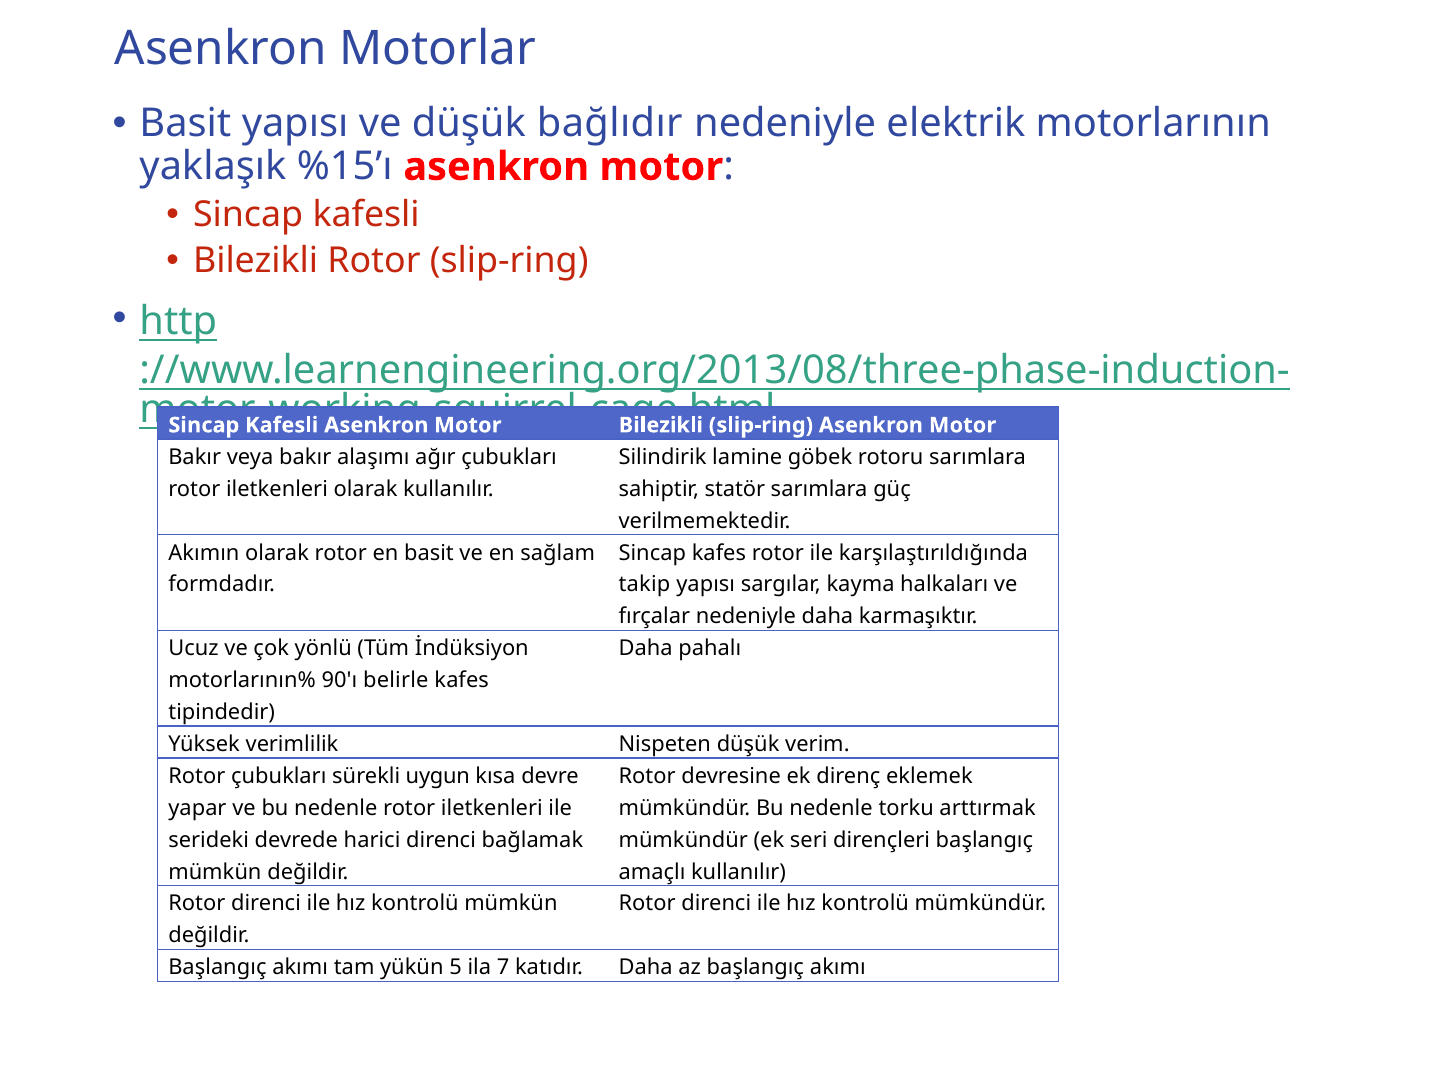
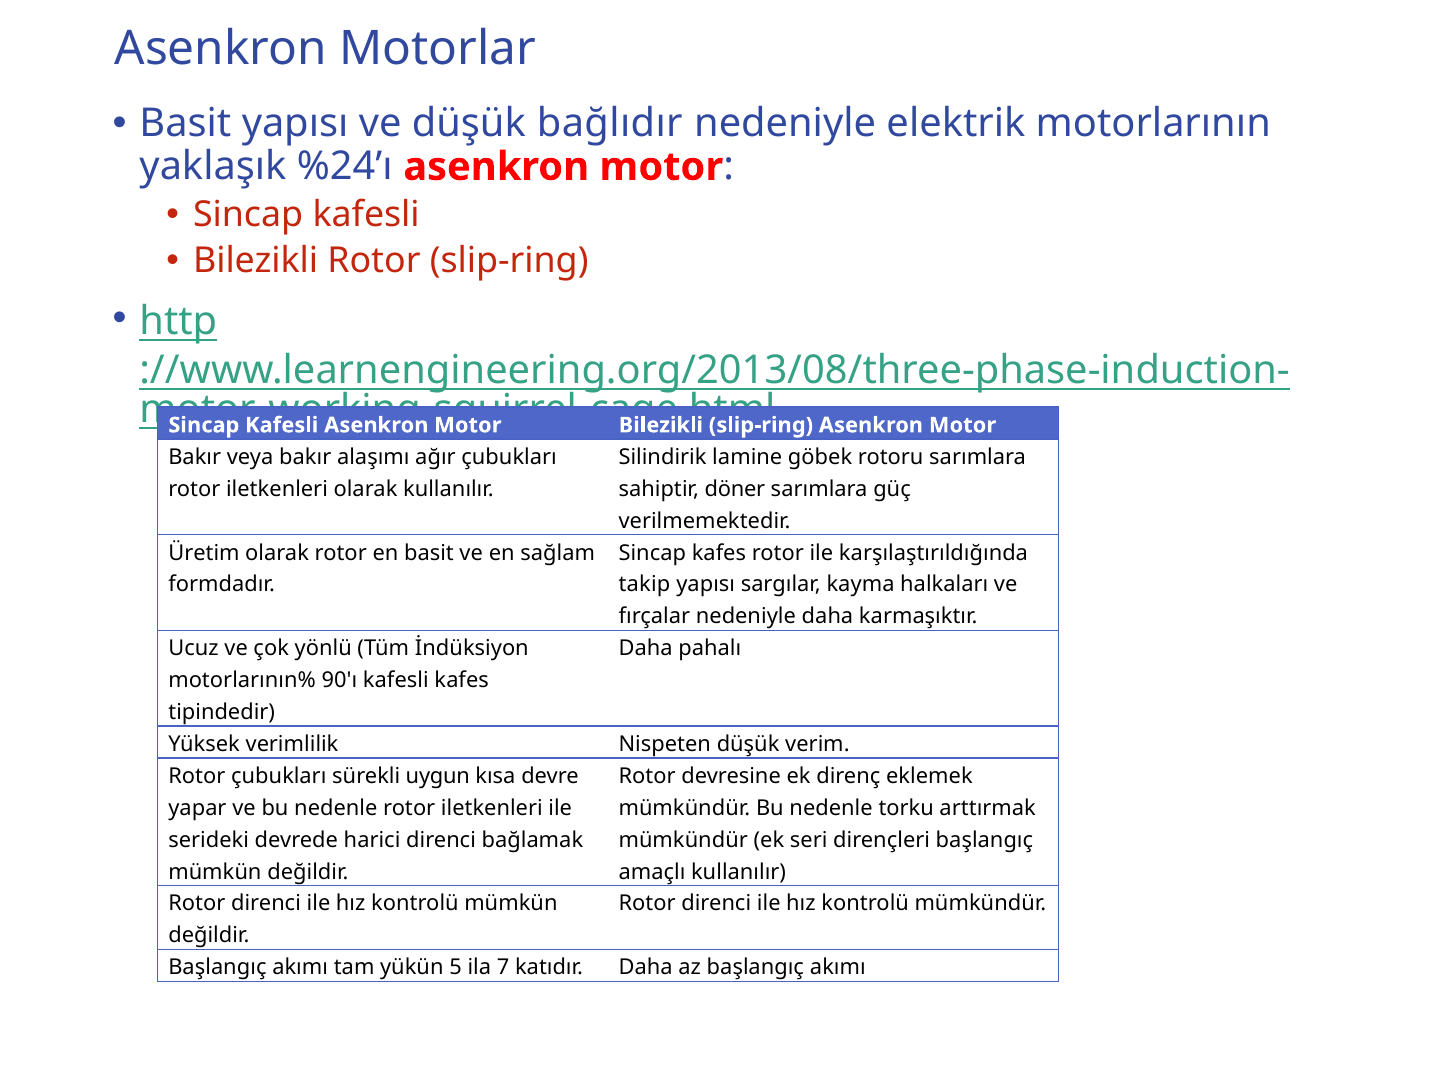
%15’ı: %15’ı -> %24’ı
statör: statör -> döner
Akımın: Akımın -> Üretim
90'ı belirle: belirle -> kafesli
